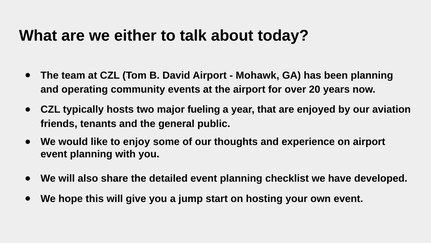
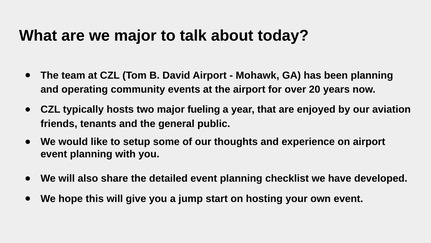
we either: either -> major
enjoy: enjoy -> setup
